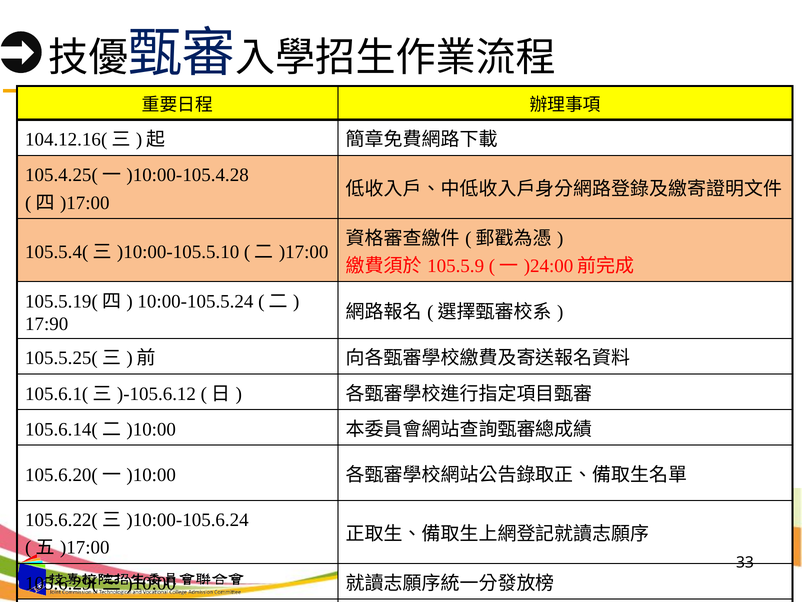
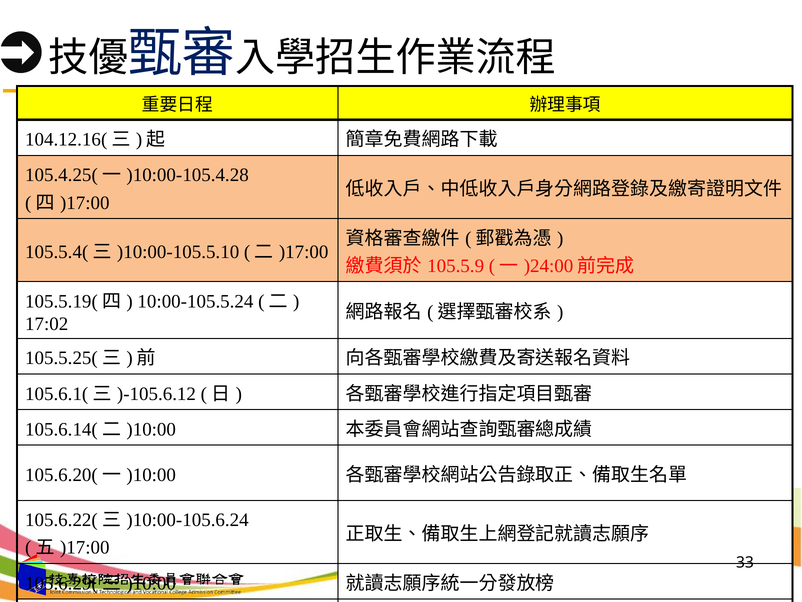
17:90: 17:90 -> 17:02
